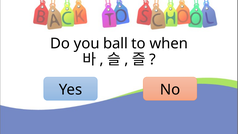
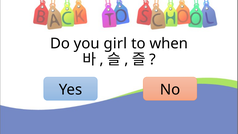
ball: ball -> girl
